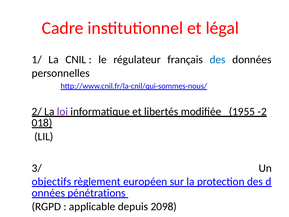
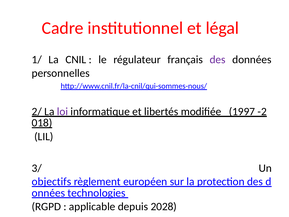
des at (218, 60) colour: blue -> purple
1955: 1955 -> 1997
pénétrations: pénétrations -> technologies
2098: 2098 -> 2028
